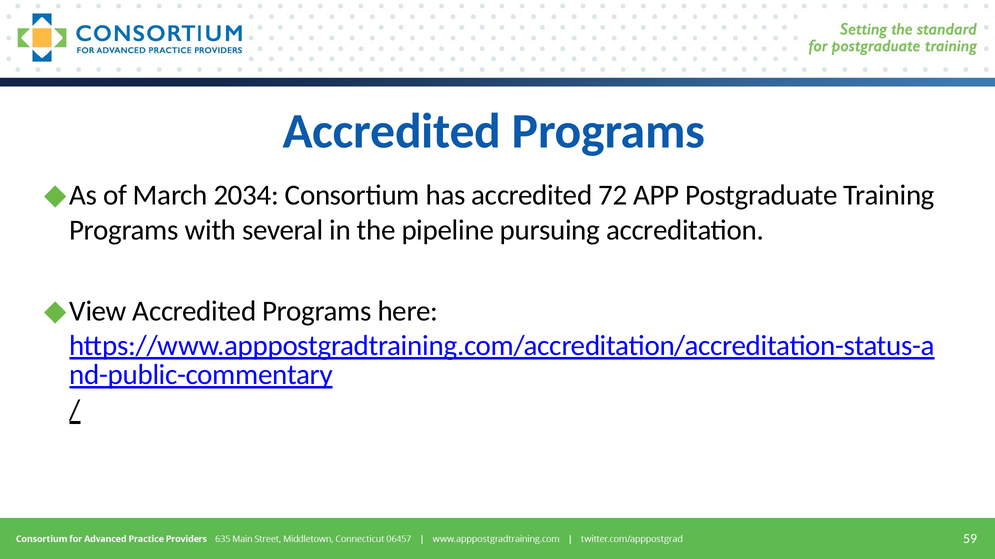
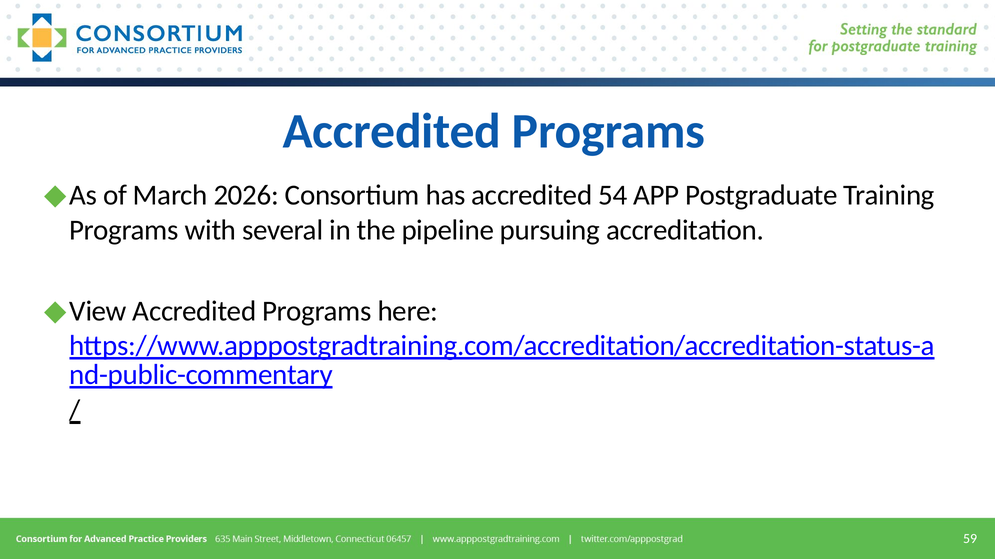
2034: 2034 -> 2026
72: 72 -> 54
